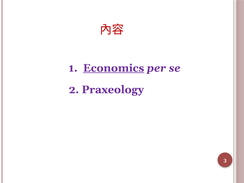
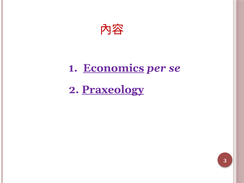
Praxeology underline: none -> present
